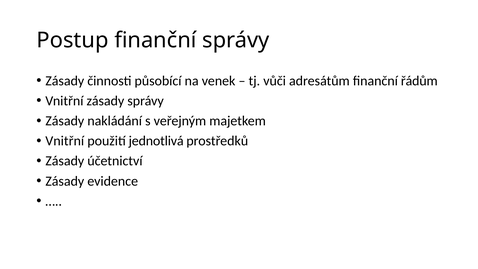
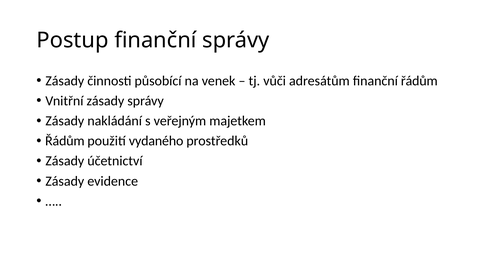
Vnitřní at (65, 141): Vnitřní -> Řádům
jednotlivá: jednotlivá -> vydaného
